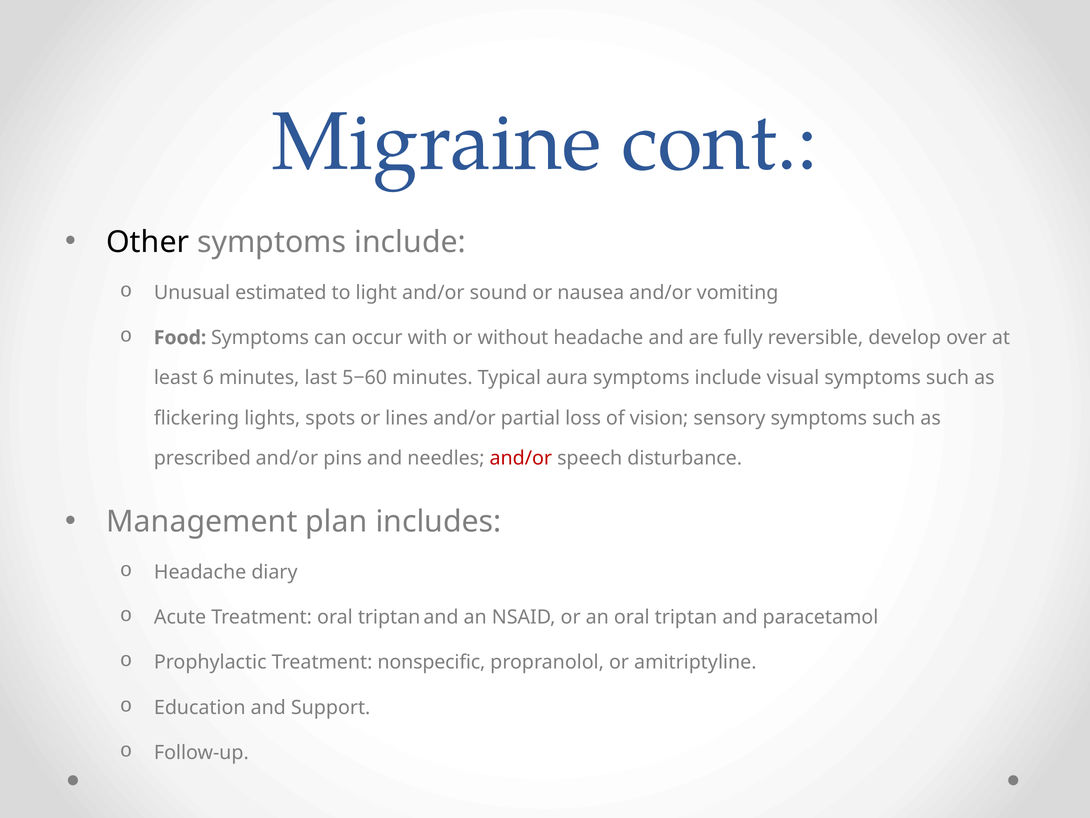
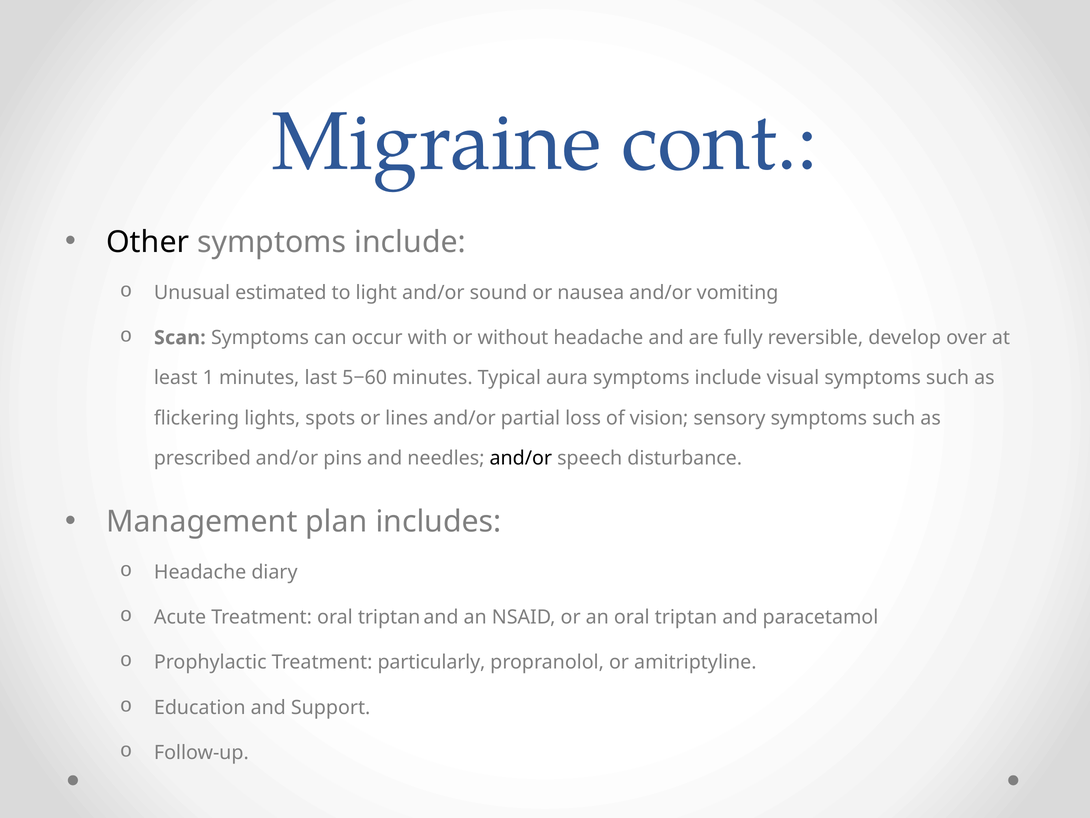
Food: Food -> Scan
6: 6 -> 1
and/or at (521, 458) colour: red -> black
nonspecific: nonspecific -> particularly
